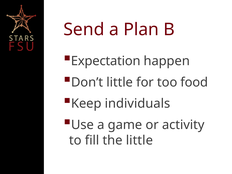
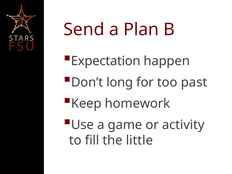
Don’t little: little -> long
food: food -> past
individuals: individuals -> homework
